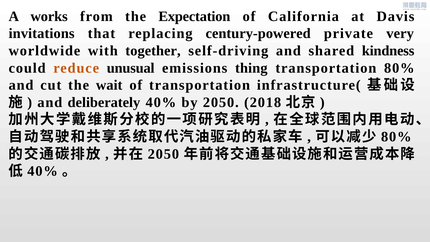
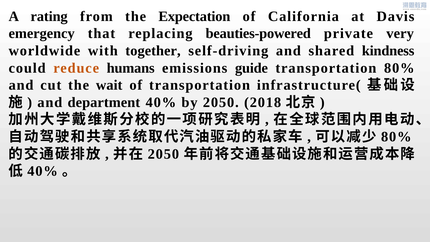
works: works -> rating
invitations: invitations -> emergency
century-powered: century-powered -> beauties-powered
unusual: unusual -> humans
thing: thing -> guide
deliberately: deliberately -> department
